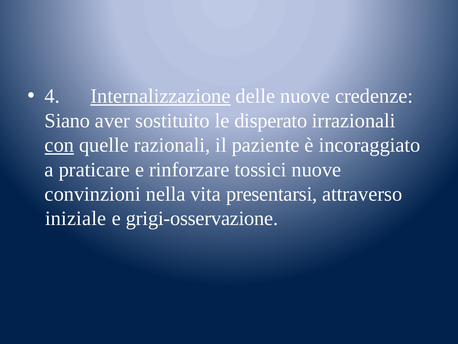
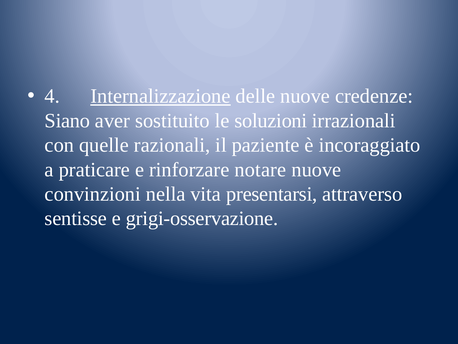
disperato: disperato -> soluzioni
con underline: present -> none
tossici: tossici -> notare
iniziale: iniziale -> sentisse
